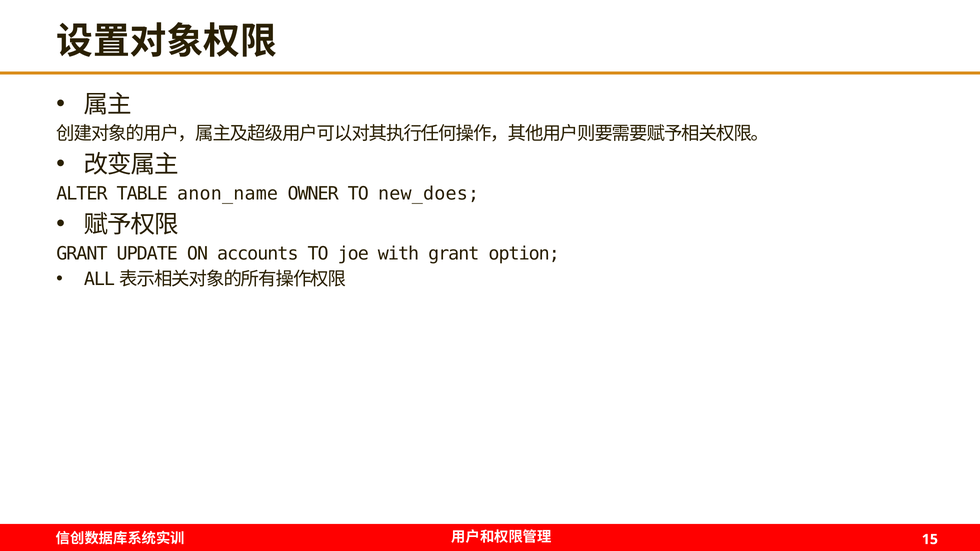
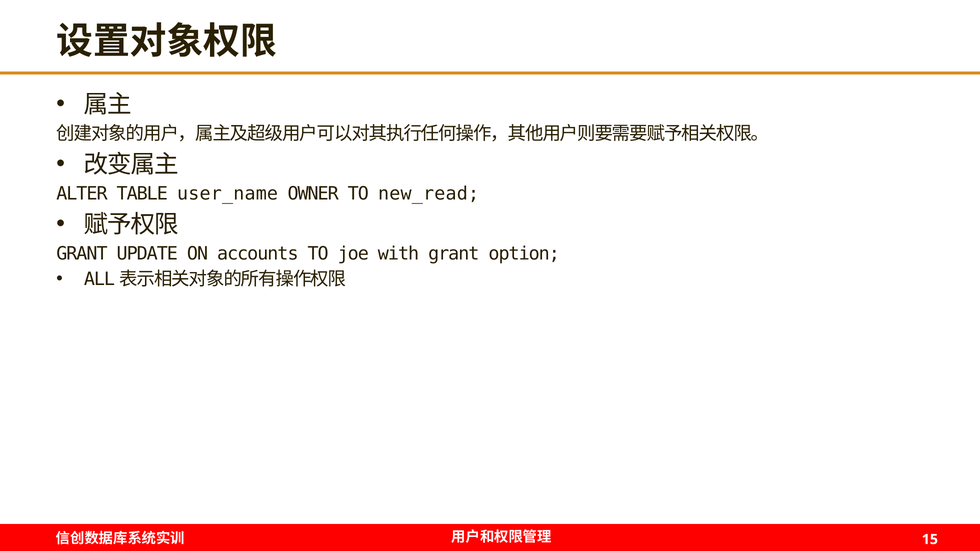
anon_name: anon_name -> user_name
new_does: new_does -> new_read
